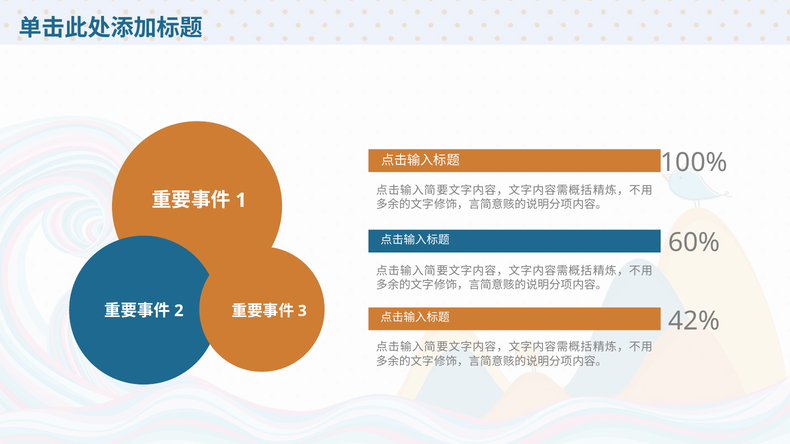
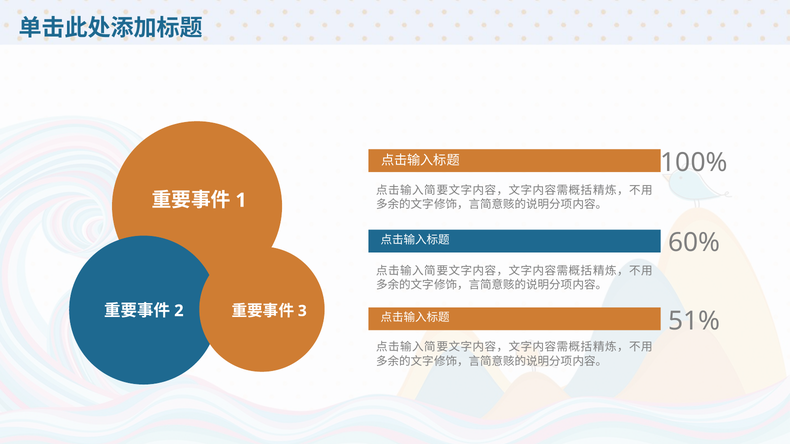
42%: 42% -> 51%
